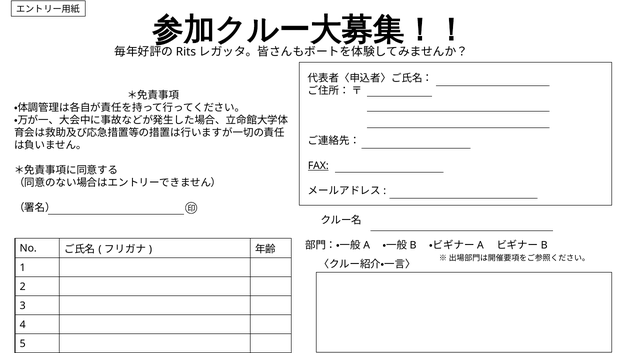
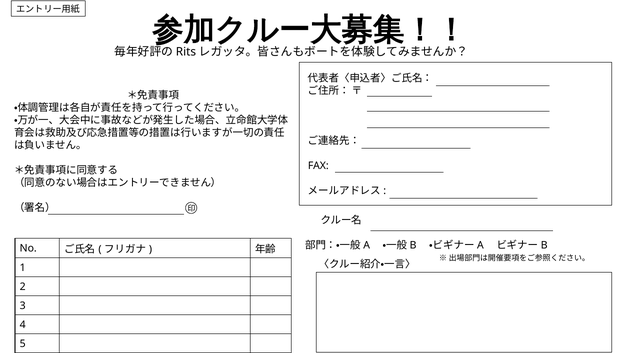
FAX underline: present -> none
